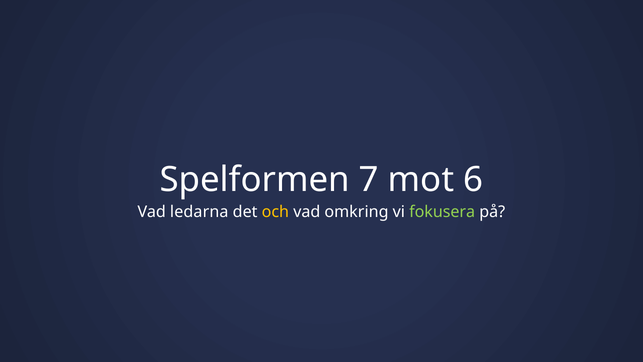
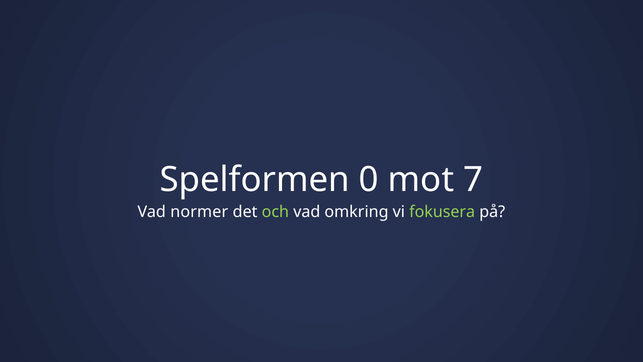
7: 7 -> 0
6: 6 -> 7
ledarna: ledarna -> normer
och colour: yellow -> light green
